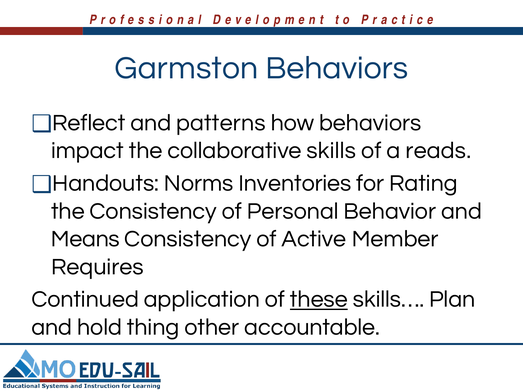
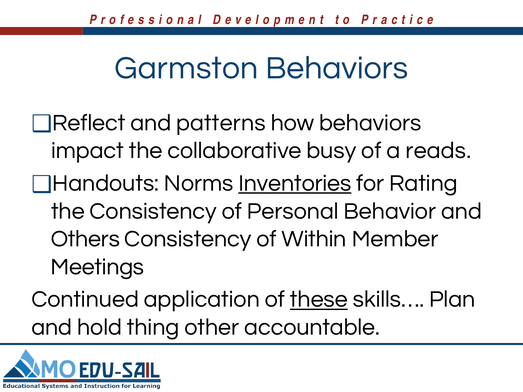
skills: skills -> busy
Inventories underline: none -> present
Means: Means -> Others
Active: Active -> Within
Requires: Requires -> Meetings
